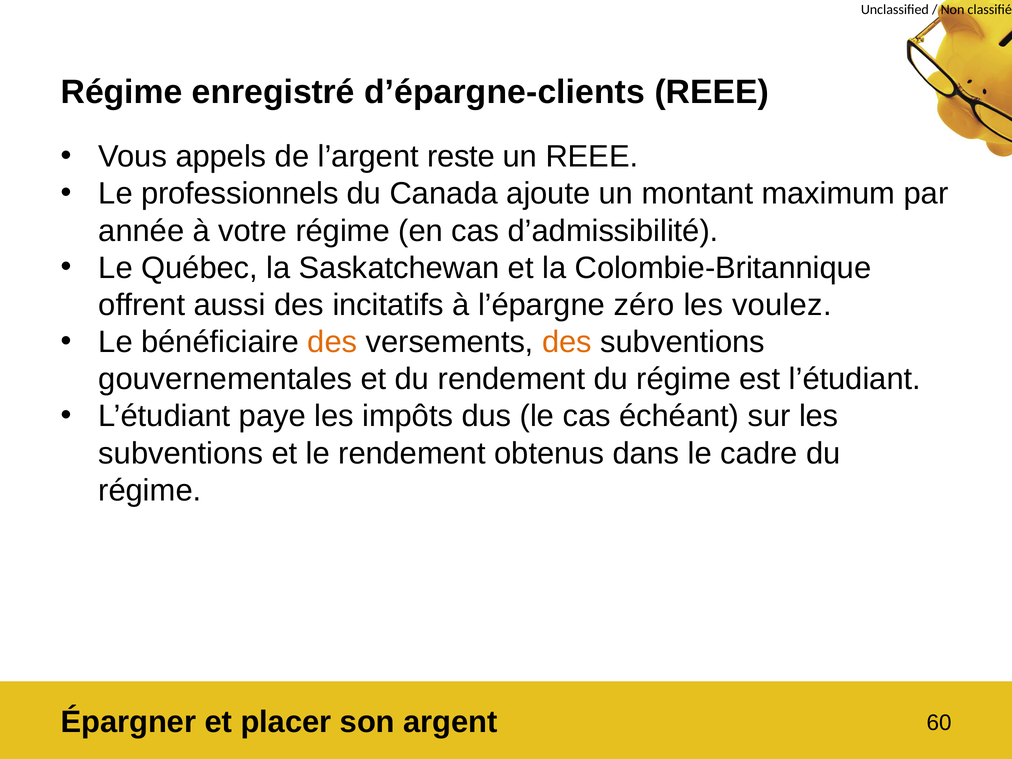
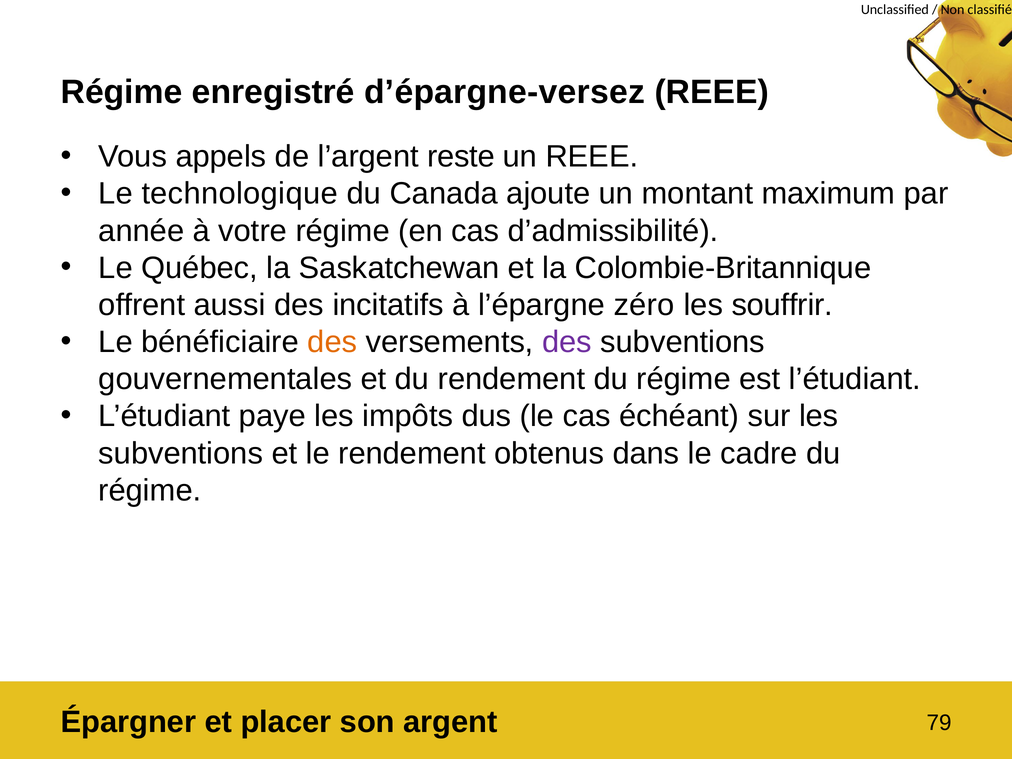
d’épargne-clients: d’épargne-clients -> d’épargne-versez
professionnels: professionnels -> technologique
voulez: voulez -> souffrir
des at (567, 342) colour: orange -> purple
60: 60 -> 79
